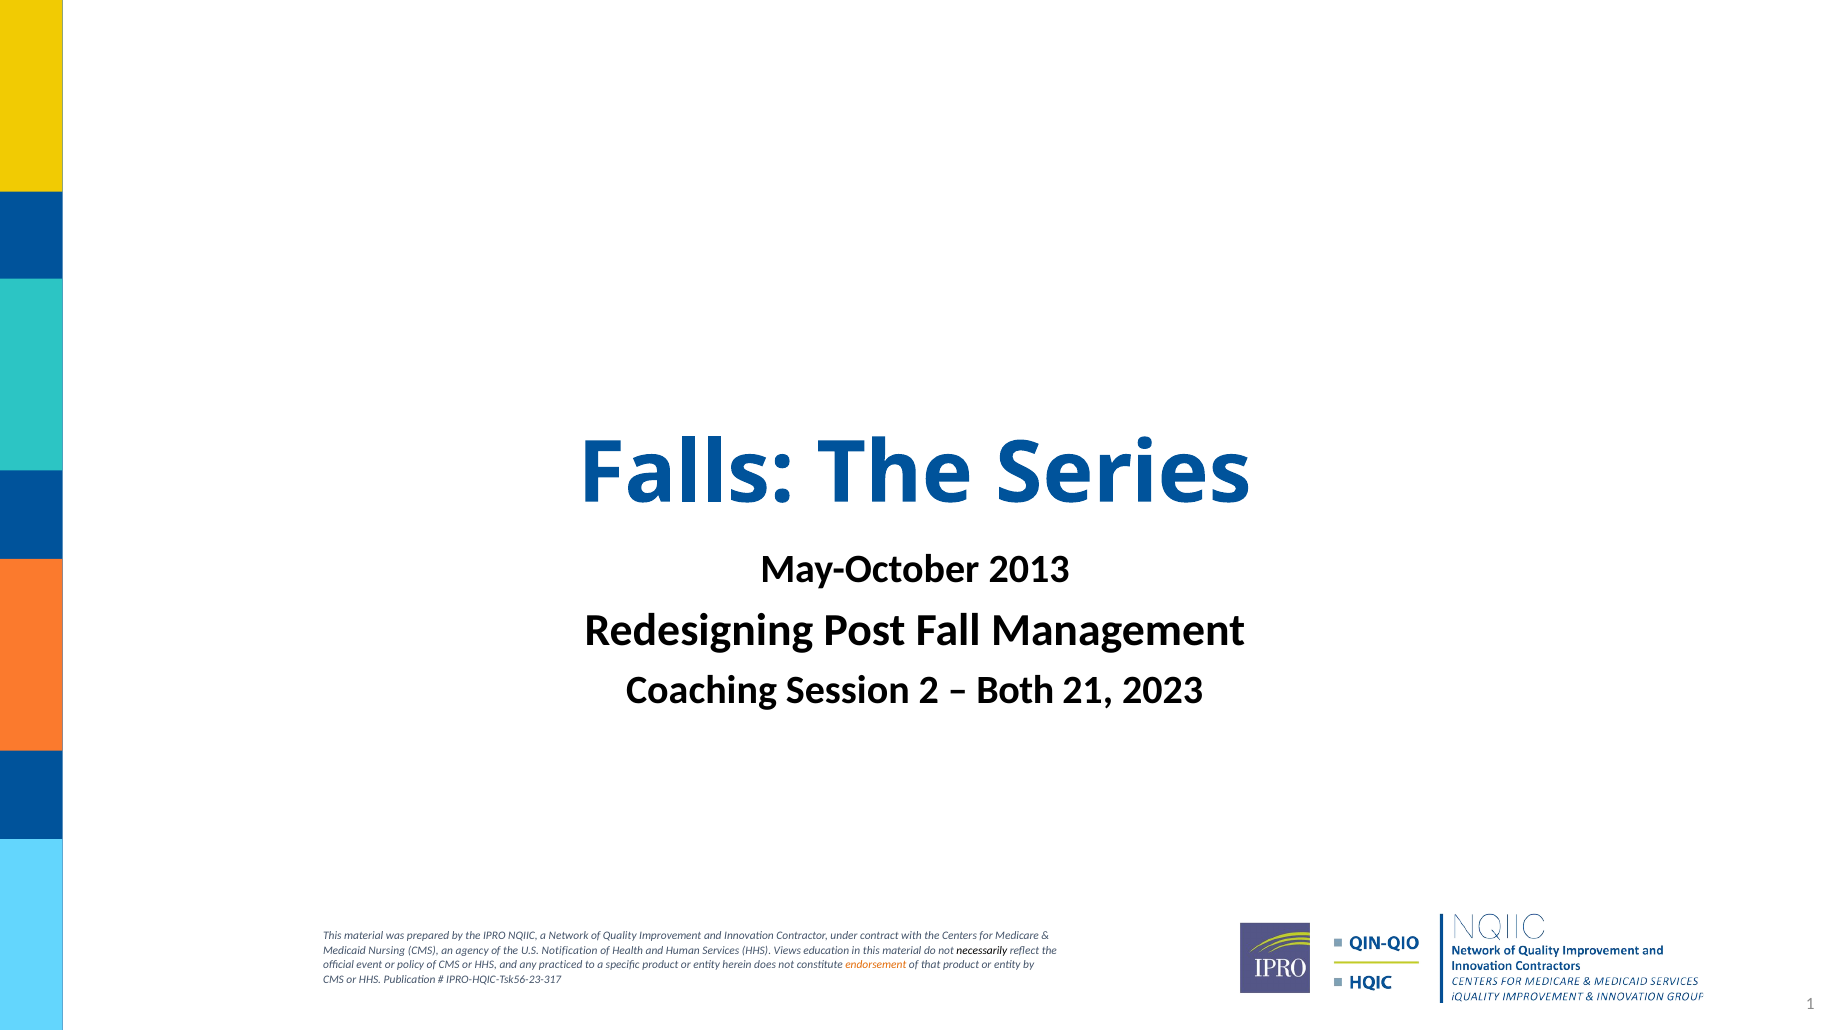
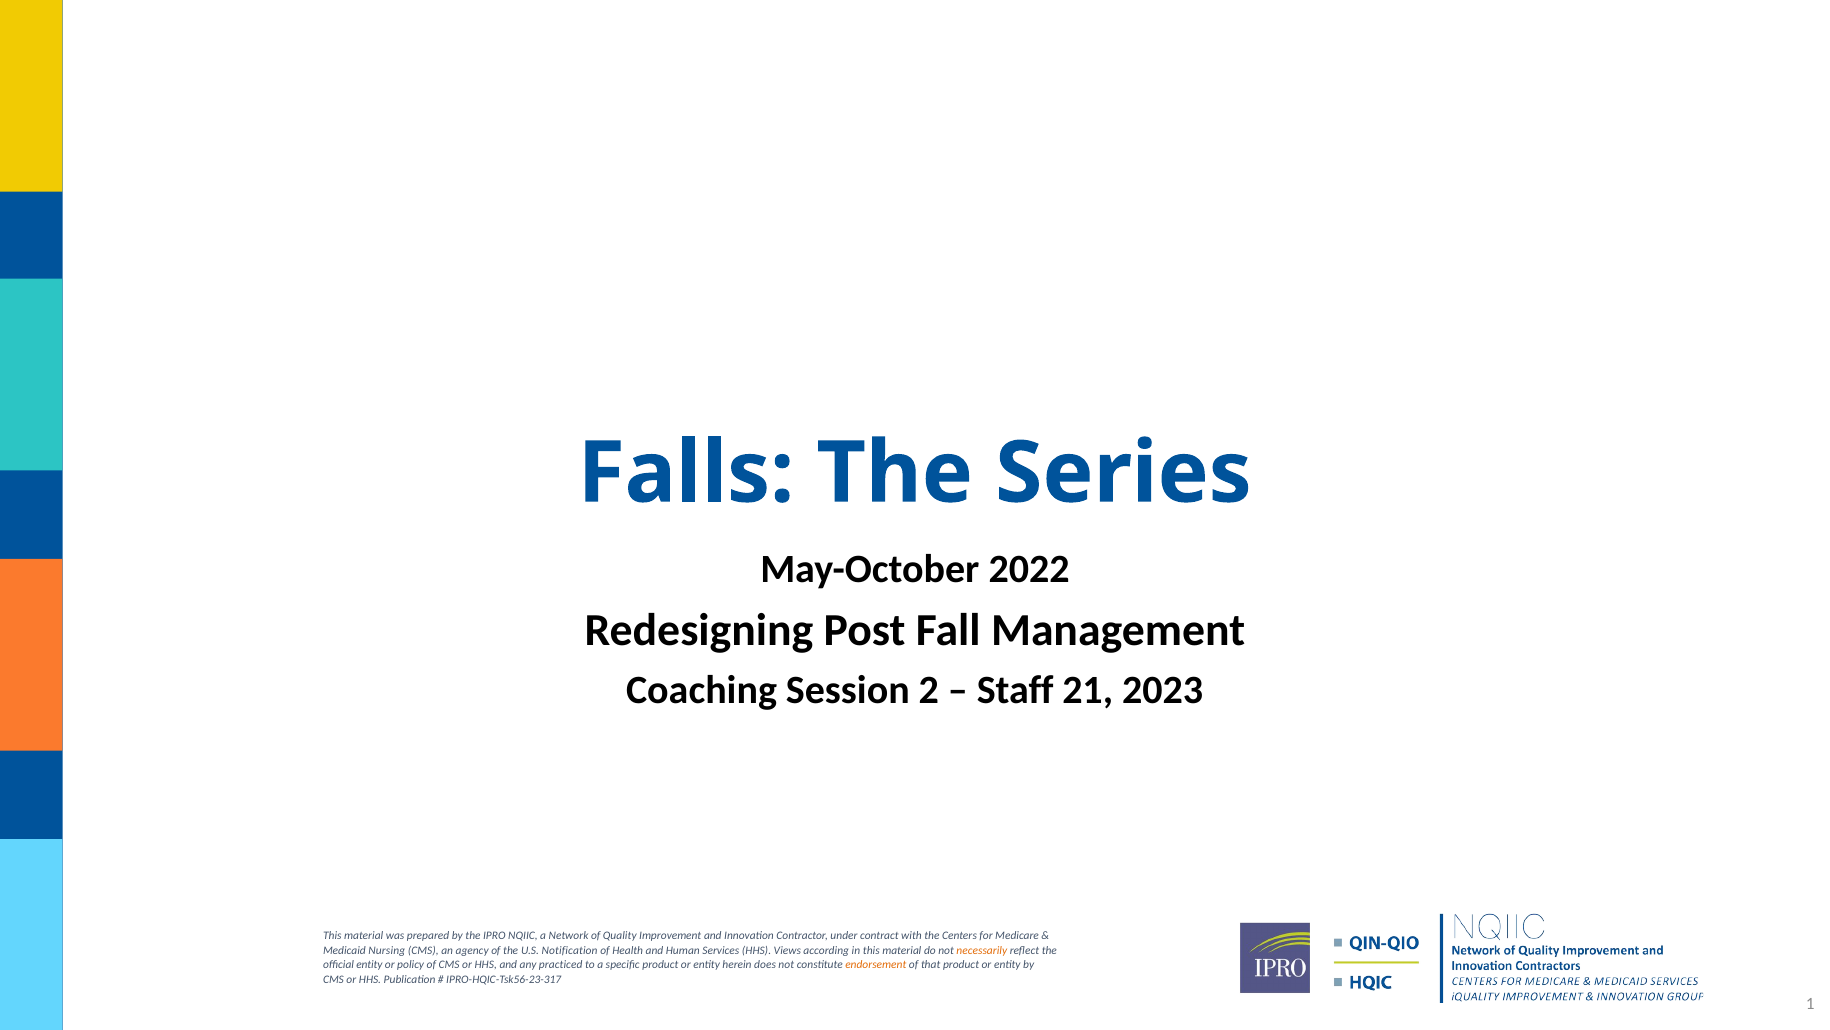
2013: 2013 -> 2022
Both: Both -> Staff
education: education -> according
necessarily colour: black -> orange
official event: event -> entity
